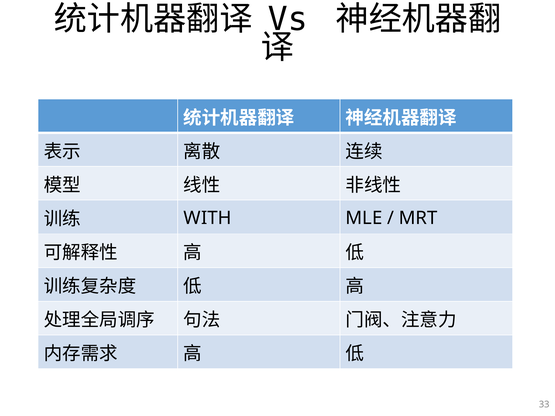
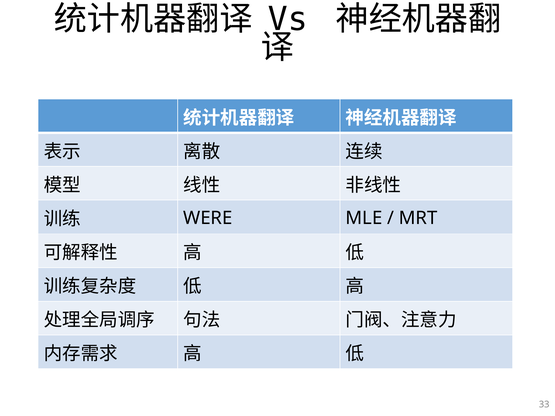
WITH: WITH -> WERE
